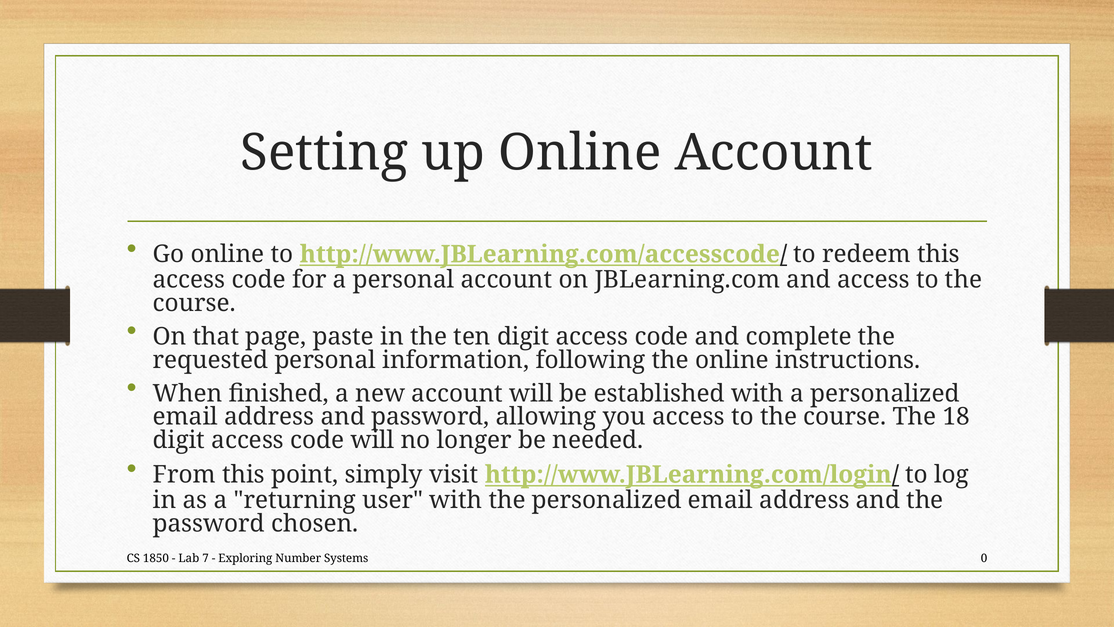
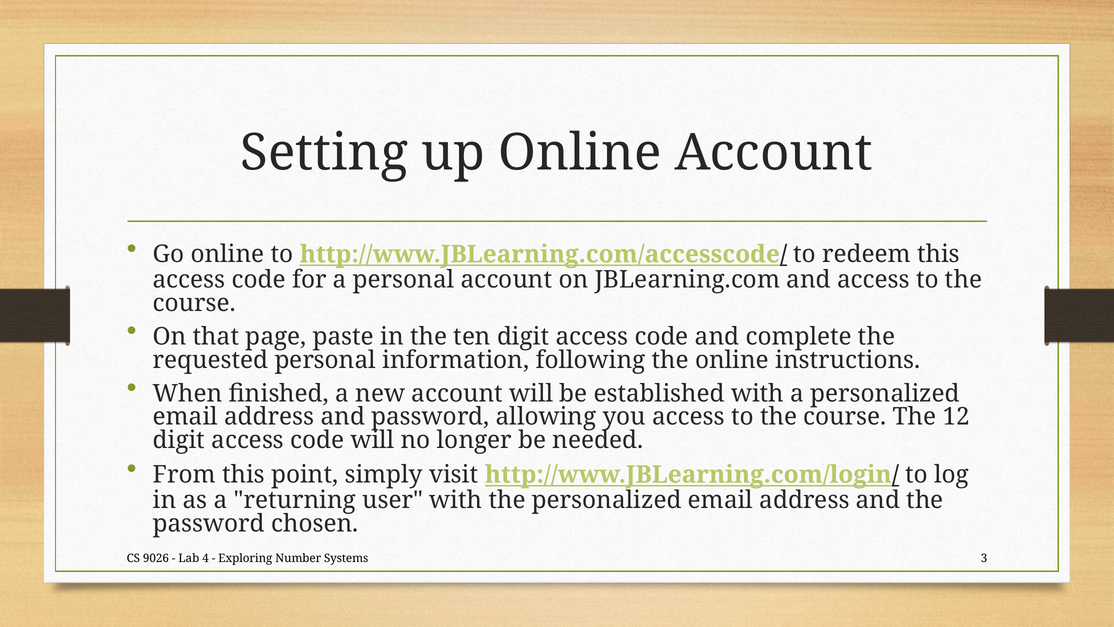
18: 18 -> 12
1850: 1850 -> 9026
7: 7 -> 4
0: 0 -> 3
